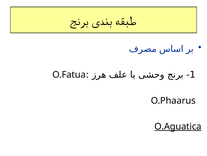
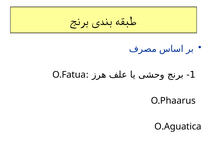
O.Aguatica underline: present -> none
